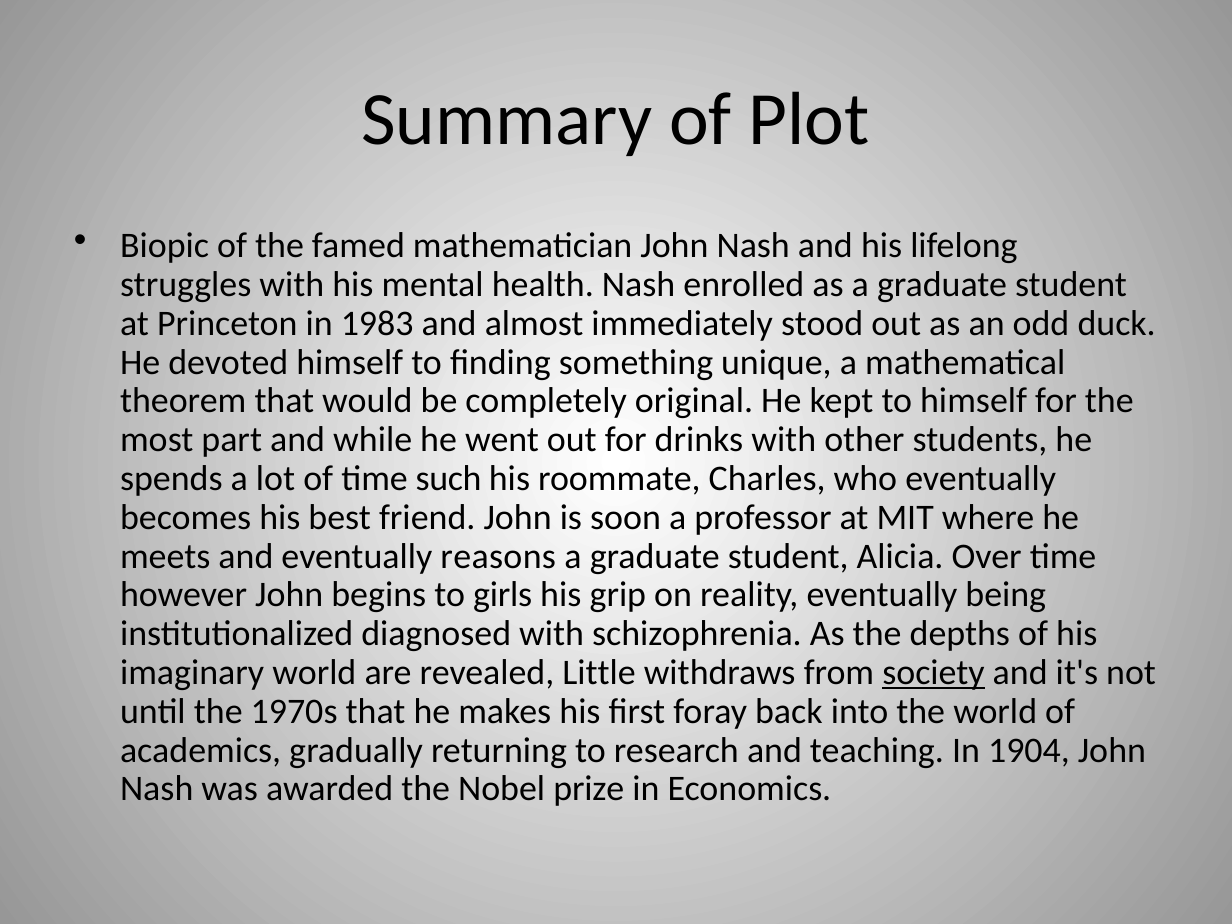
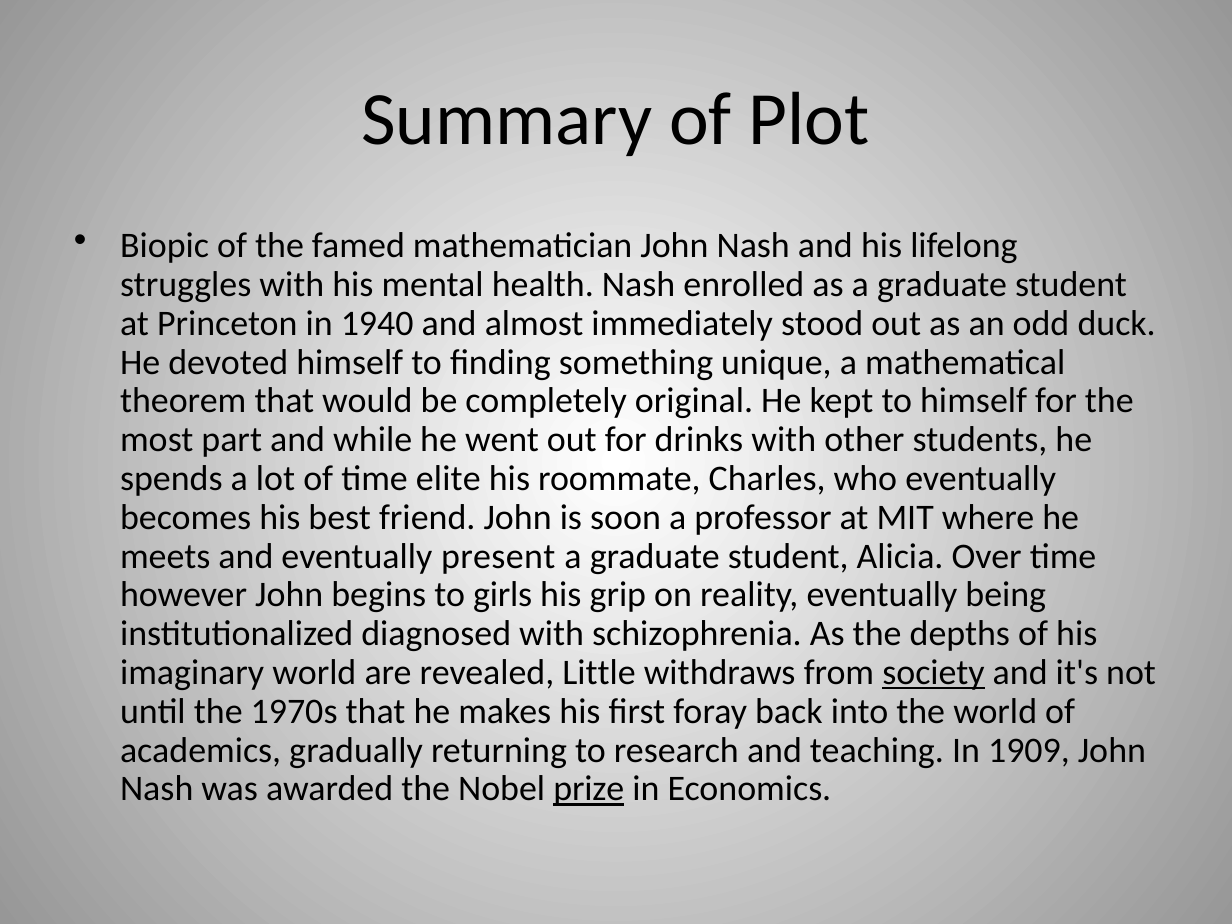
1983: 1983 -> 1940
such: such -> elite
reasons: reasons -> present
1904: 1904 -> 1909
prize underline: none -> present
